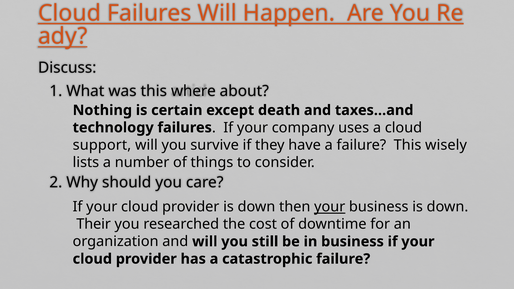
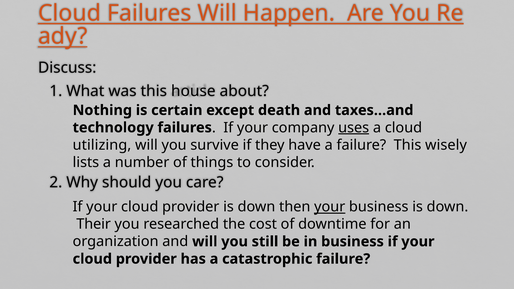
where: where -> house
uses underline: none -> present
support: support -> utilizing
